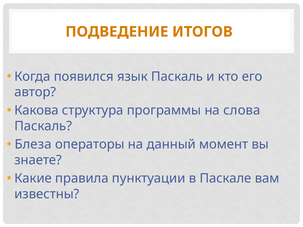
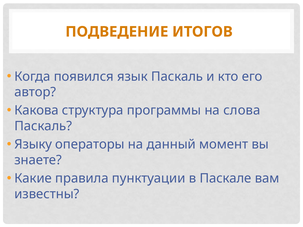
Блеза: Блеза -> Языку
